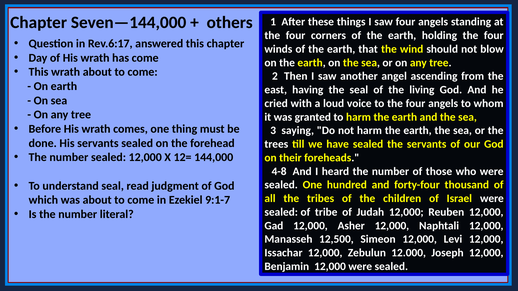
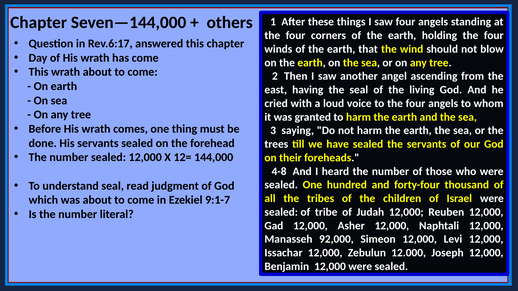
12,500: 12,500 -> 92,000
